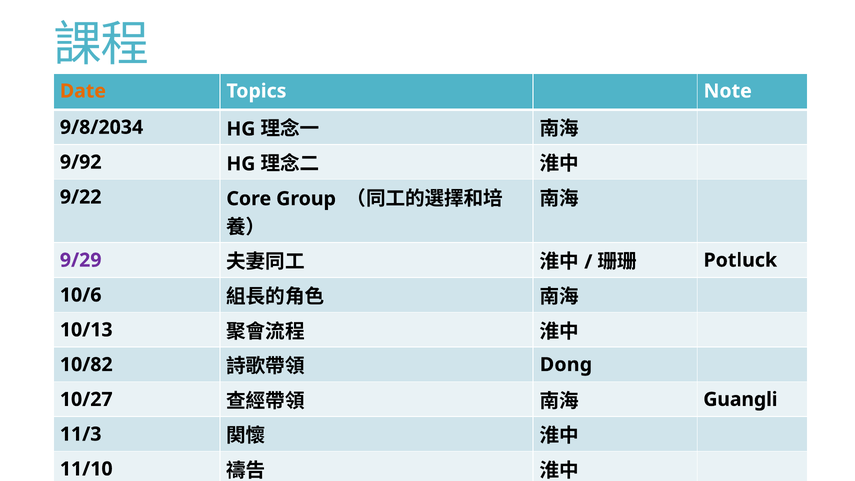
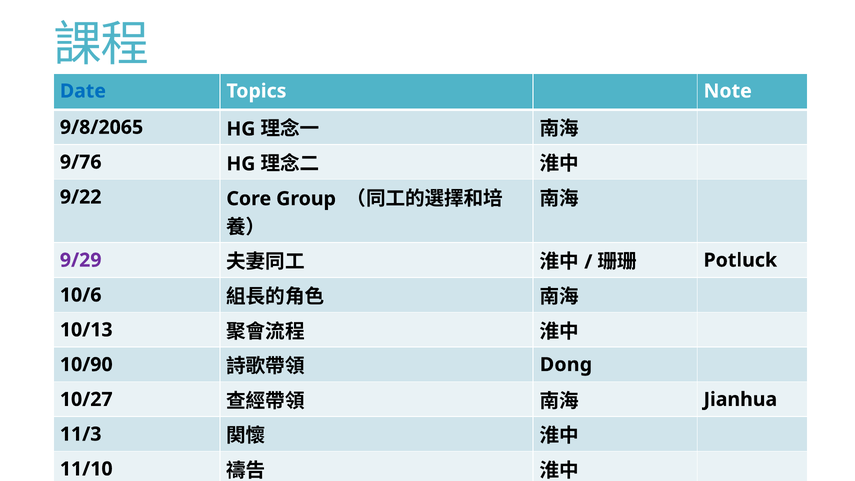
Date colour: orange -> blue
9/8/2034: 9/8/2034 -> 9/8/2065
9/92: 9/92 -> 9/76
10/82: 10/82 -> 10/90
Guangli: Guangli -> Jianhua
